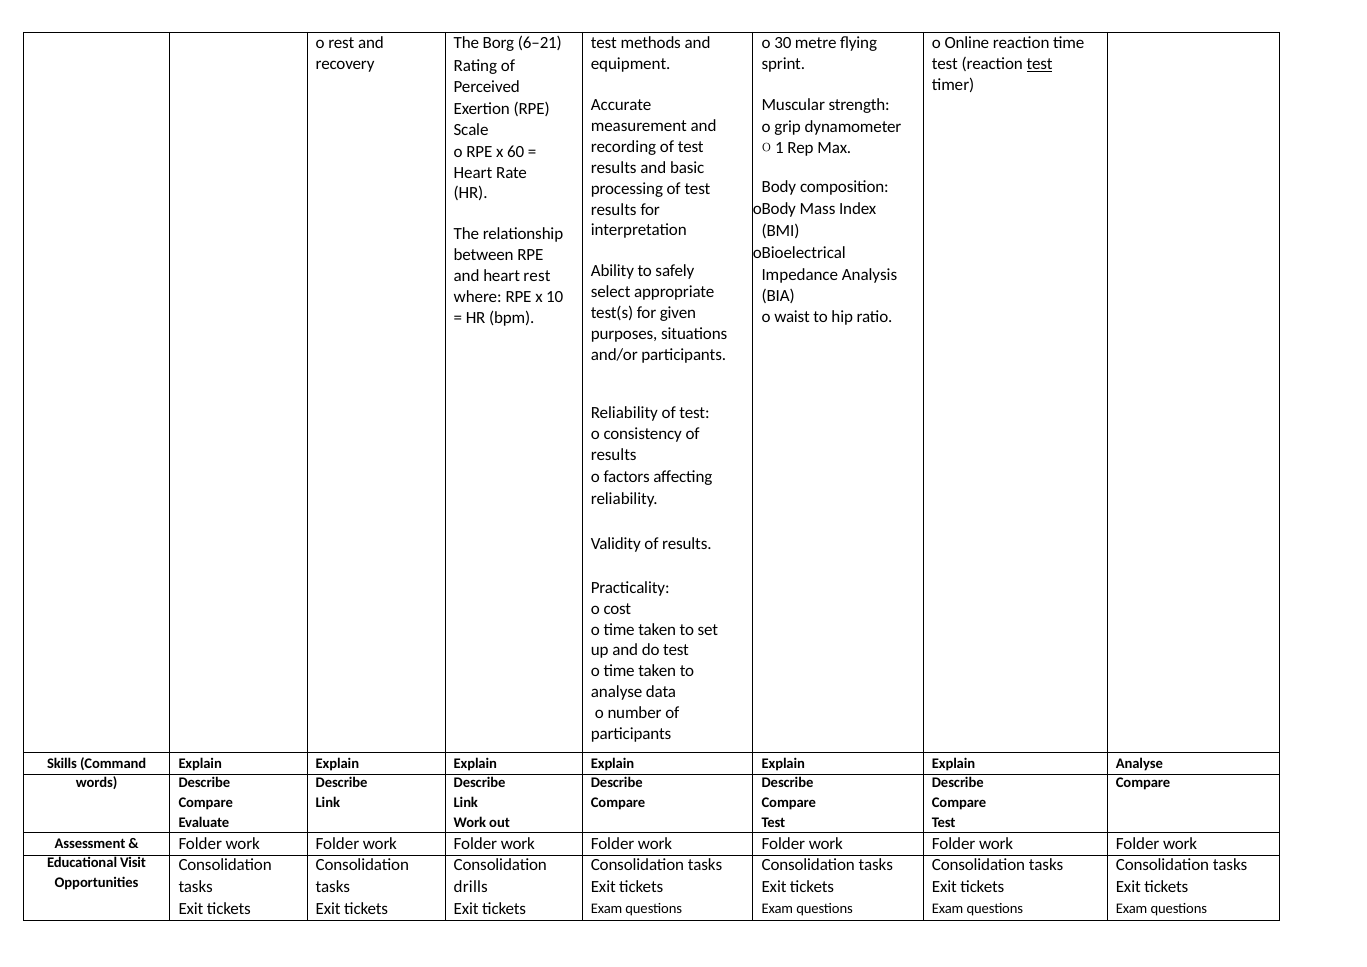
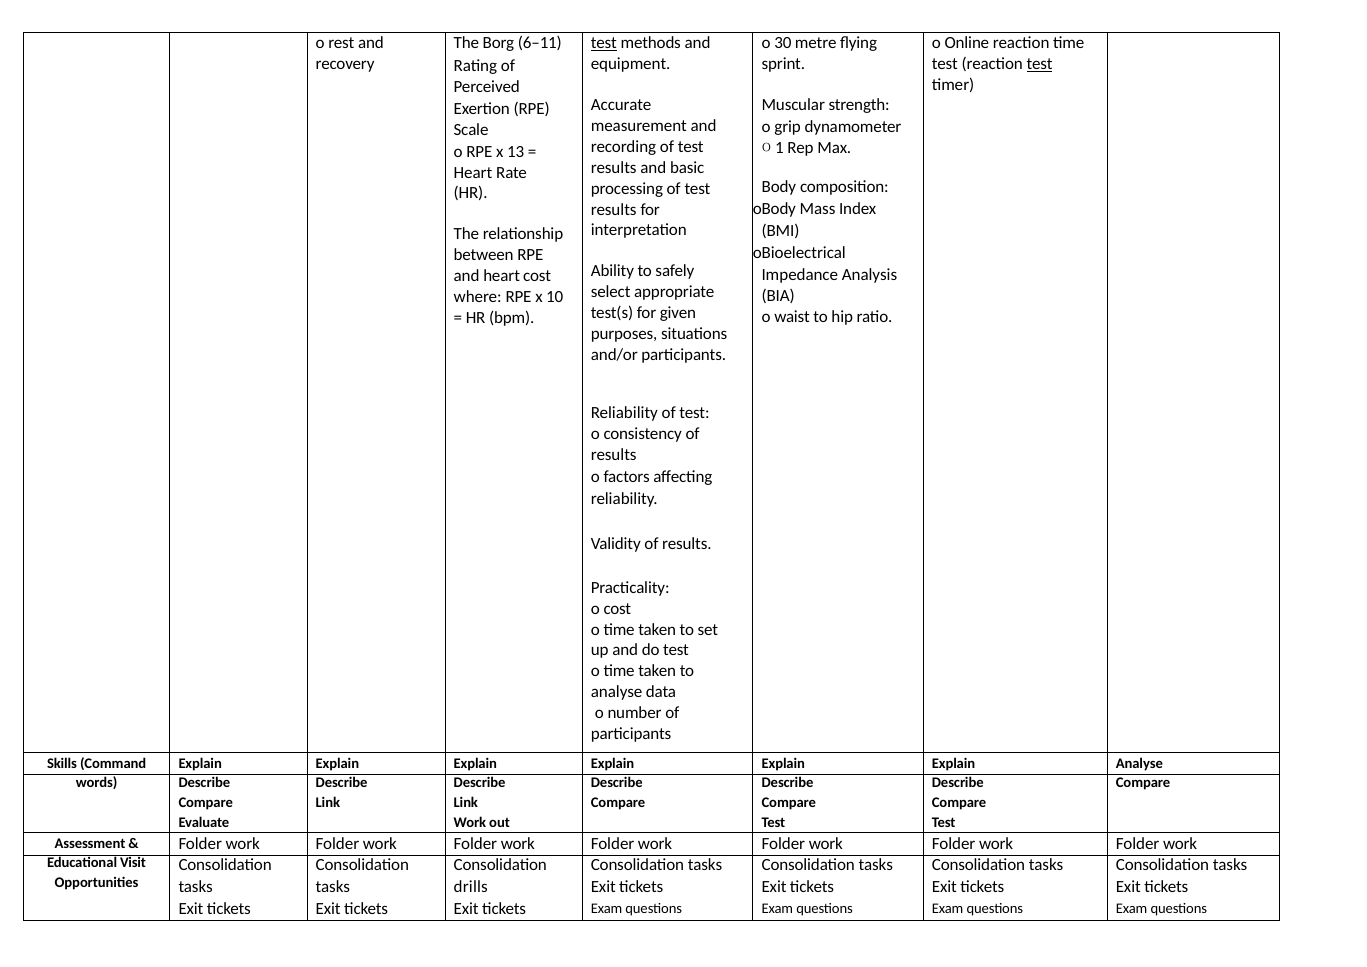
6–21: 6–21 -> 6–11
test at (604, 43) underline: none -> present
60: 60 -> 13
heart rest: rest -> cost
